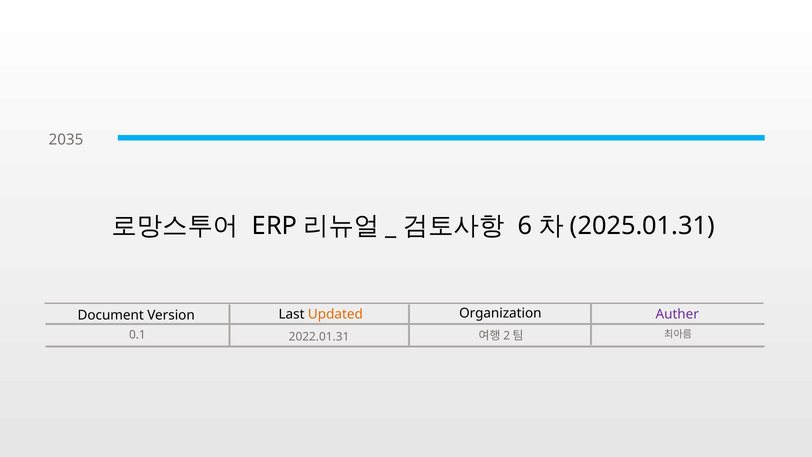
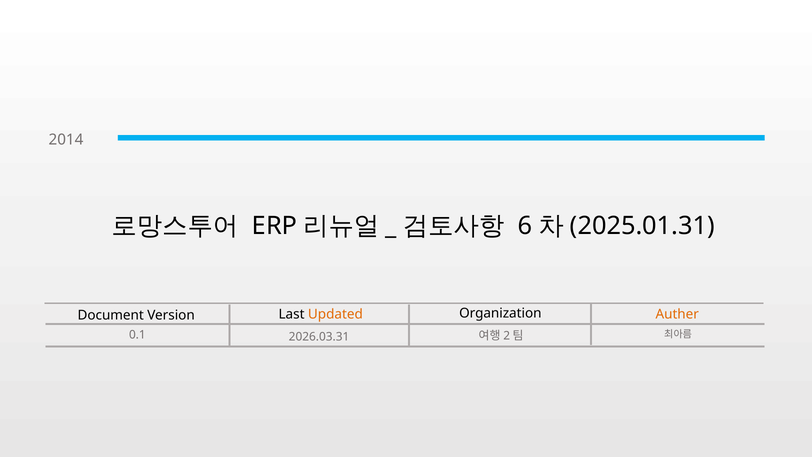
2035: 2035 -> 2014
Auther colour: purple -> orange
2022.01.31: 2022.01.31 -> 2026.03.31
